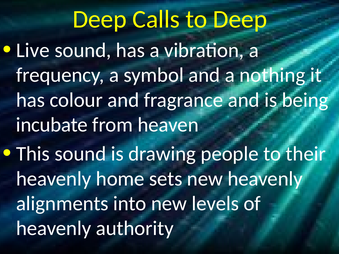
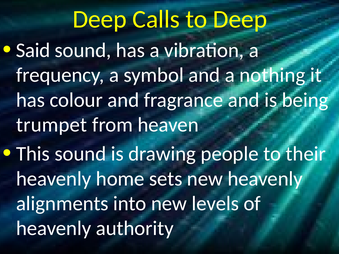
Live: Live -> Said
incubate: incubate -> trumpet
